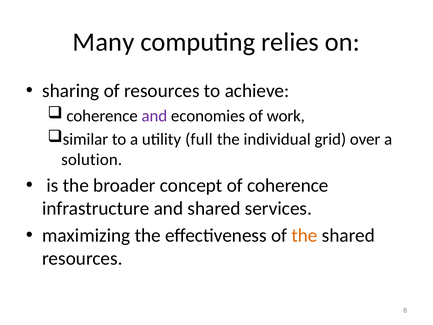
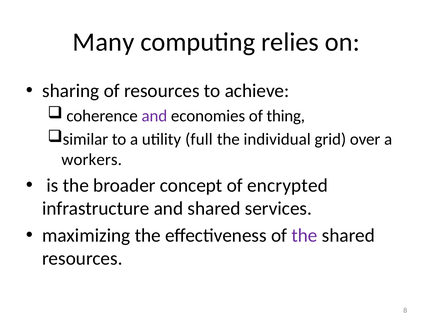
work: work -> thing
solution: solution -> workers
of coherence: coherence -> encrypted
the at (304, 235) colour: orange -> purple
